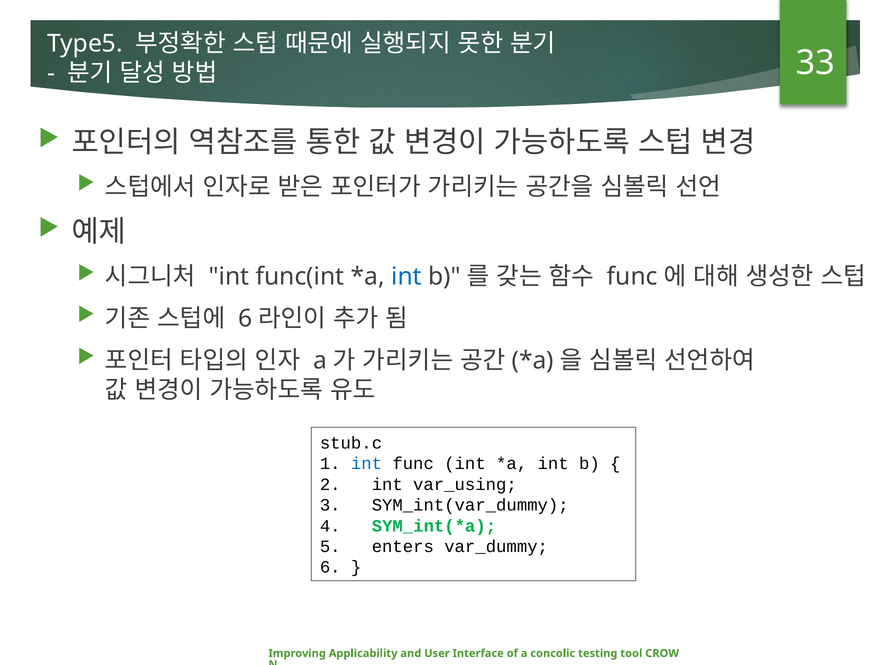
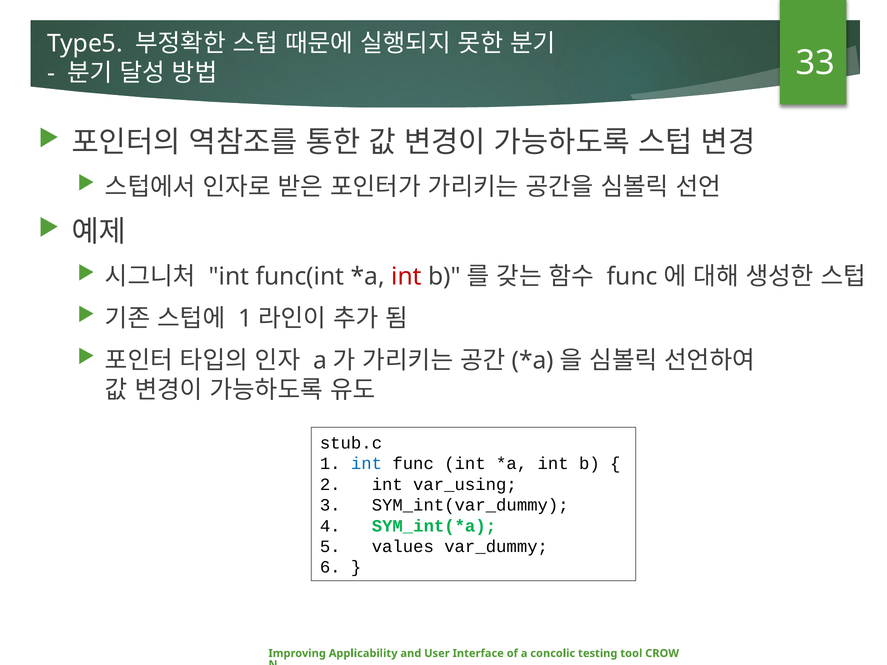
int at (407, 277) colour: blue -> red
6 at (245, 319): 6 -> 1
enters: enters -> values
